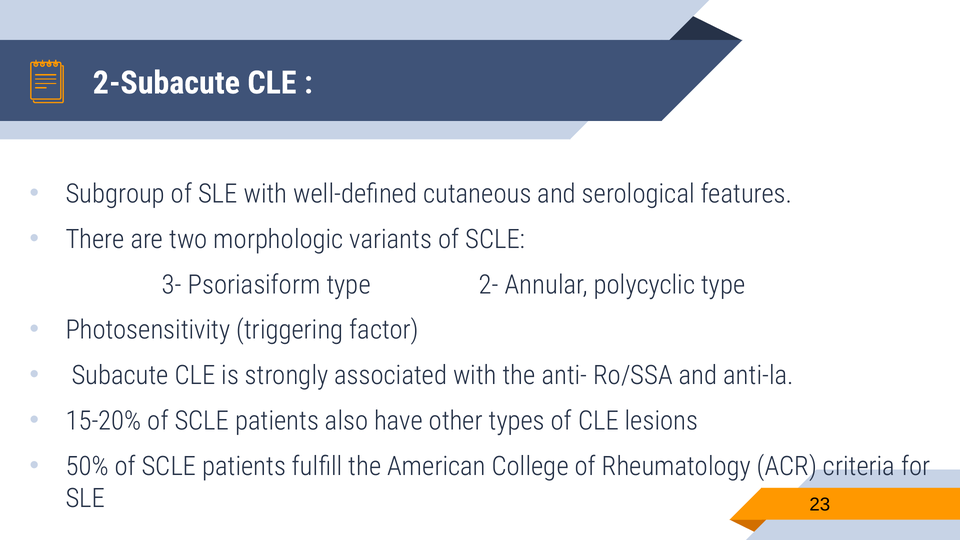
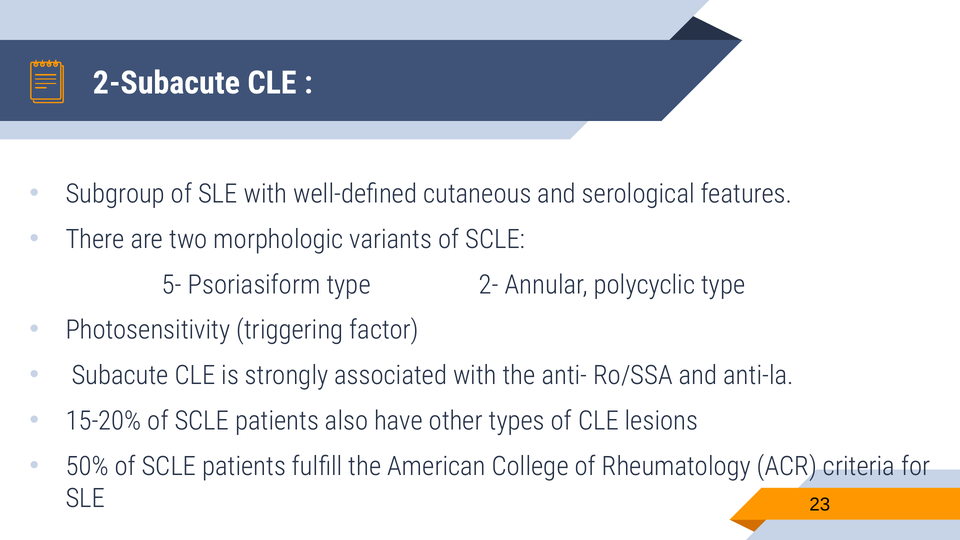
3-: 3- -> 5-
